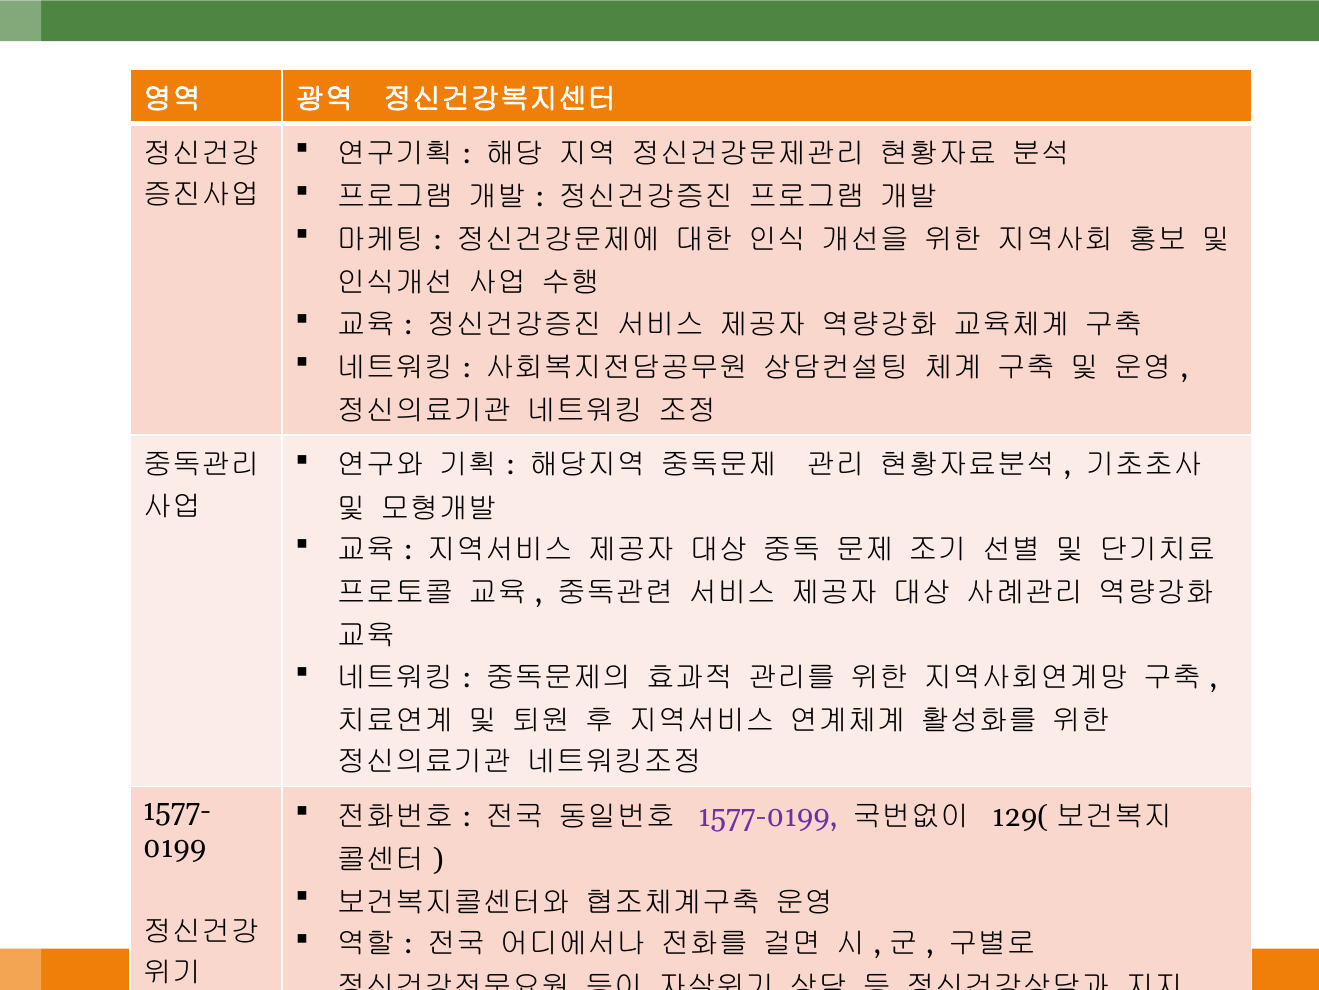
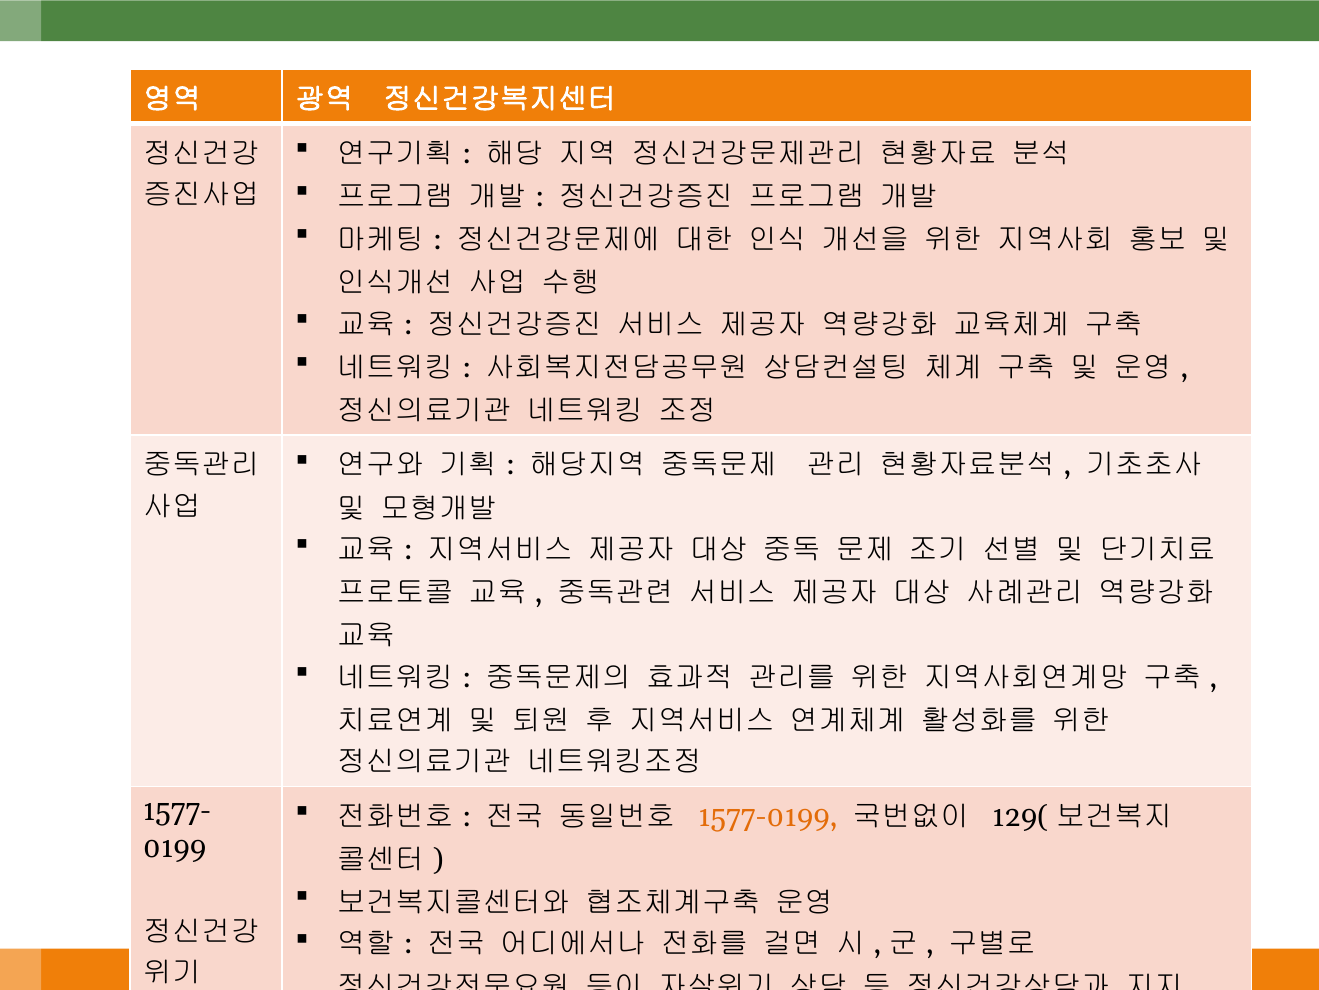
1577-0199 colour: purple -> orange
